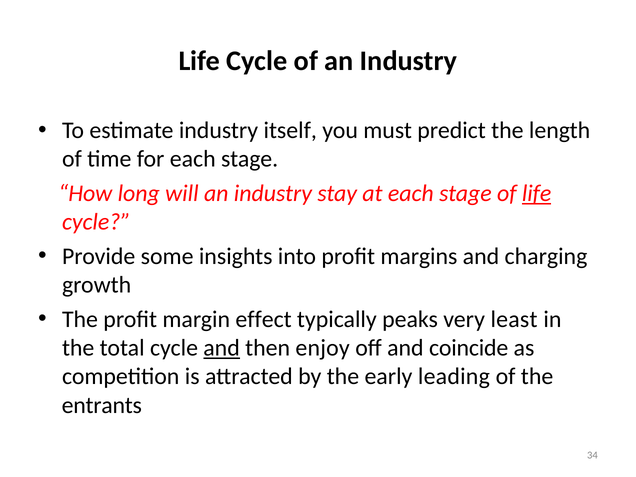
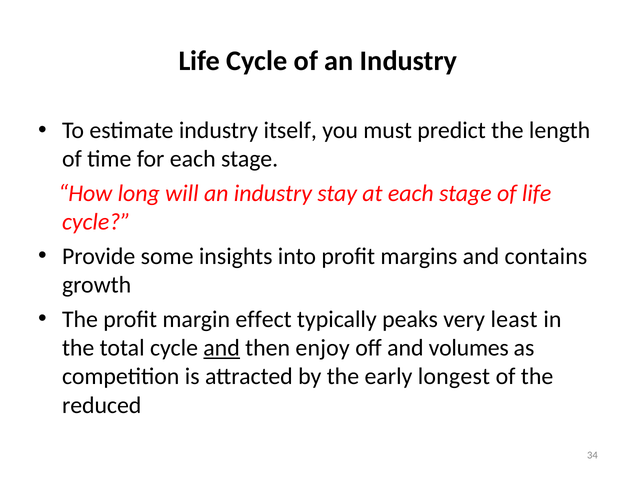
life at (537, 193) underline: present -> none
charging: charging -> contains
coincide: coincide -> volumes
leading: leading -> longest
entrants: entrants -> reduced
